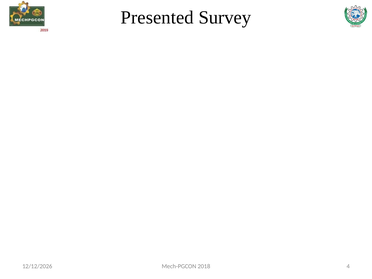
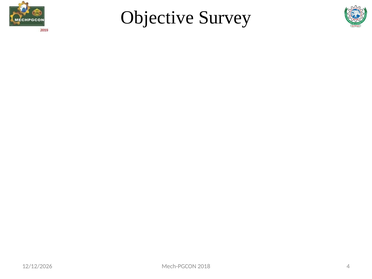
Presented: Presented -> Objective
